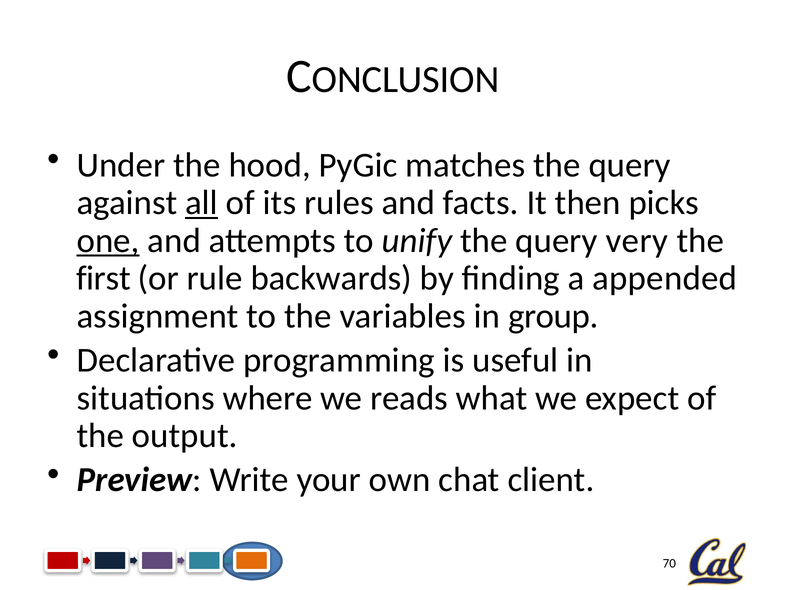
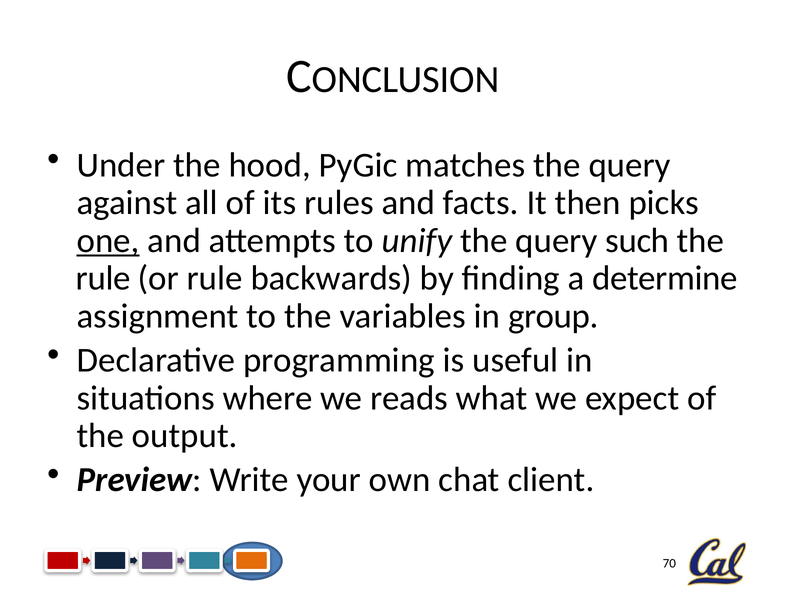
all underline: present -> none
very: very -> such
first at (103, 278): first -> rule
appended: appended -> determine
